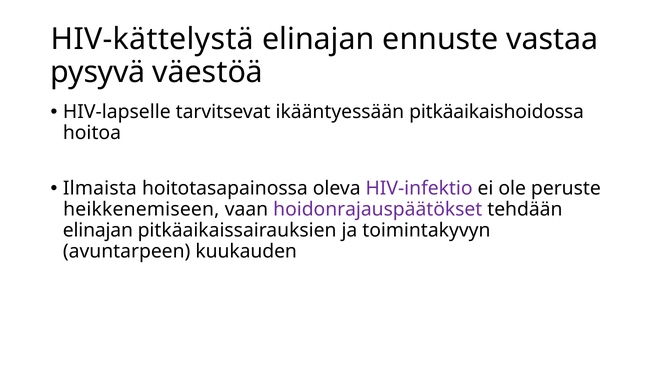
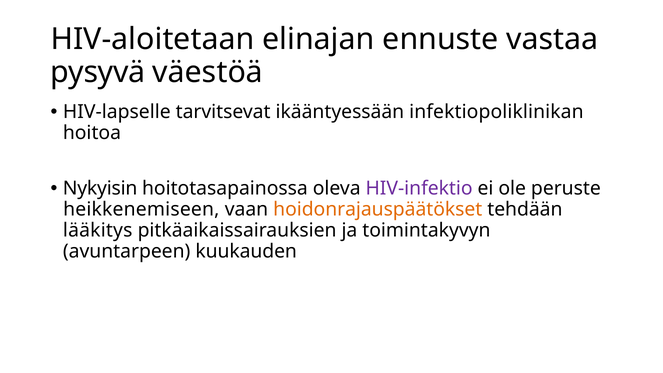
HIV-kättelystä: HIV-kättelystä -> HIV-aloitetaan
pitkäaikaishoidossa: pitkäaikaishoidossa -> infektiopoliklinikan
Ilmaista: Ilmaista -> Nykyisin
hoidonrajauspäätökset colour: purple -> orange
elinajan at (98, 230): elinajan -> lääkitys
